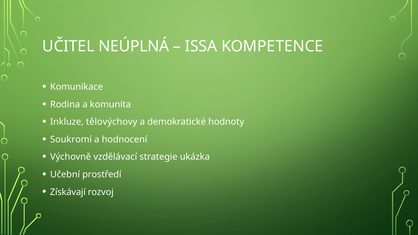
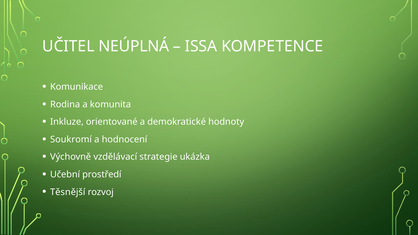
tělovýchovy: tělovýchovy -> orientované
Získávají: Získávají -> Těsnější
